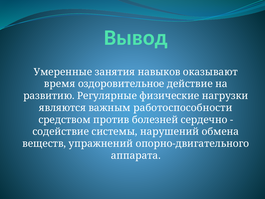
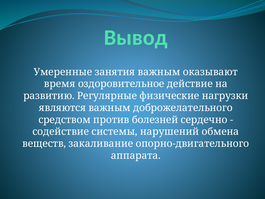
занятия навыков: навыков -> важным
работоспособности: работоспособности -> доброжелательного
упражнений: упражнений -> закаливание
